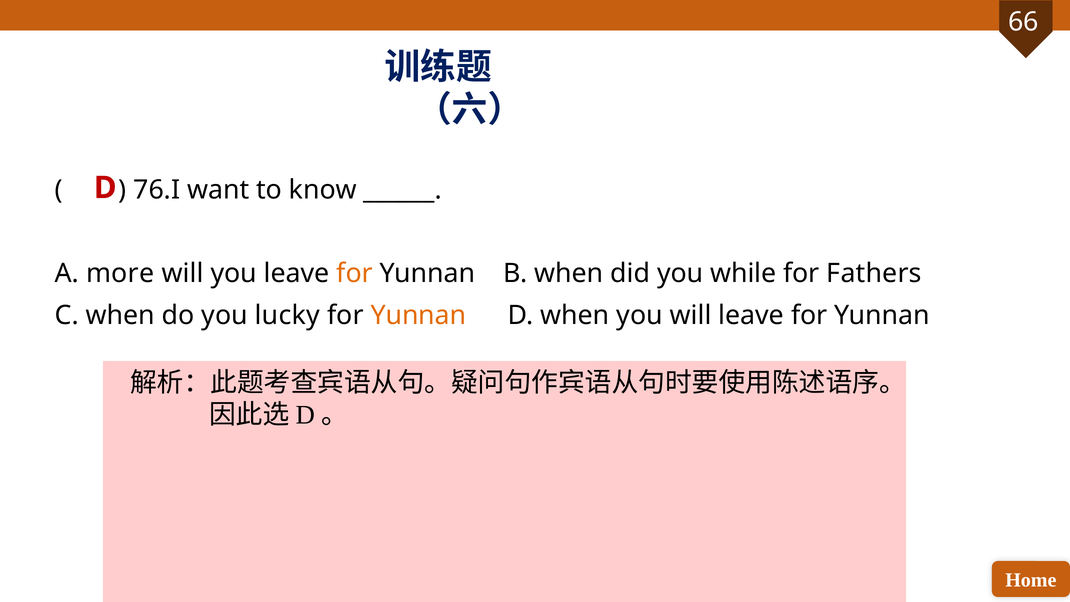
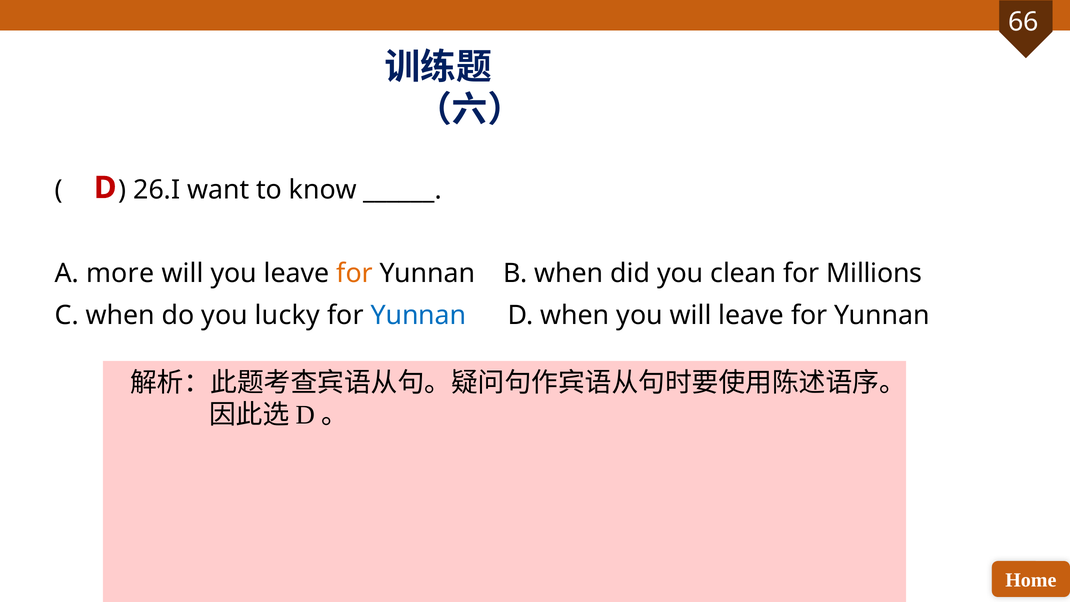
76.I: 76.I -> 26.I
while: while -> clean
Fathers: Fathers -> Millions
Yunnan at (418, 315) colour: orange -> blue
